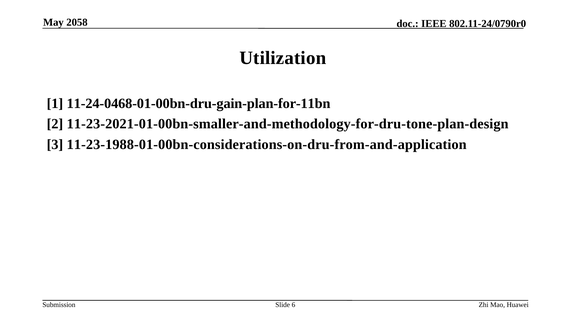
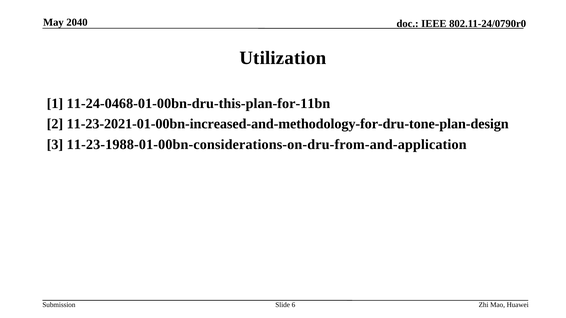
2058: 2058 -> 2040
11-24-0468-01-00bn-dru-gain-plan-for-11bn: 11-24-0468-01-00bn-dru-gain-plan-for-11bn -> 11-24-0468-01-00bn-dru-this-plan-for-11bn
11-23-2021-01-00bn-smaller-and-methodology-for-dru-tone-plan-design: 11-23-2021-01-00bn-smaller-and-methodology-for-dru-tone-plan-design -> 11-23-2021-01-00bn-increased-and-methodology-for-dru-tone-plan-design
